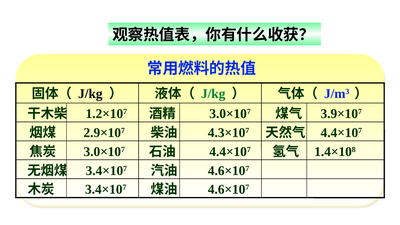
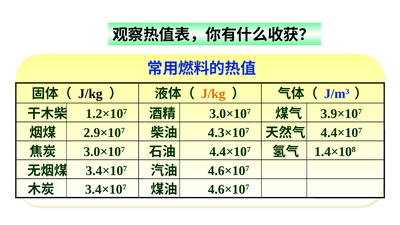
J/kg at (213, 94) colour: green -> orange
